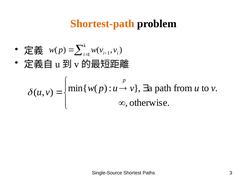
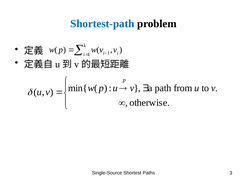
Shortest-path colour: orange -> blue
